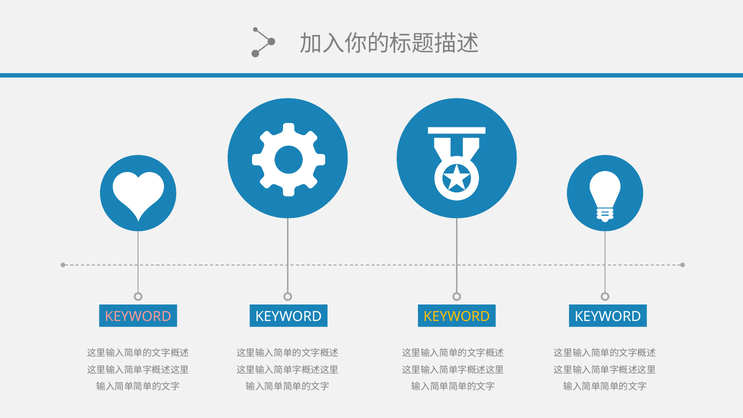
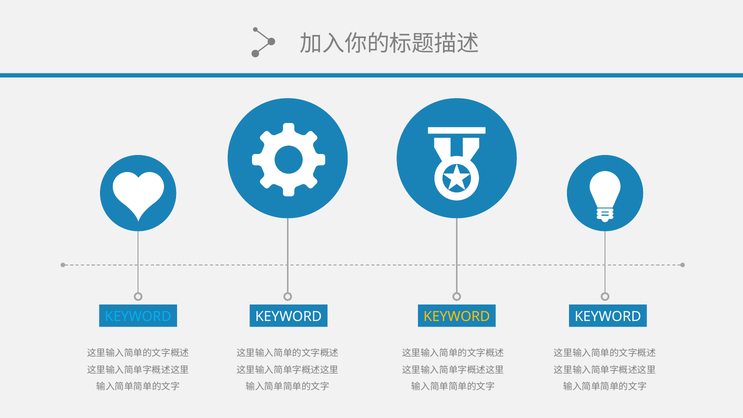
KEYWORD at (138, 317) colour: pink -> light blue
